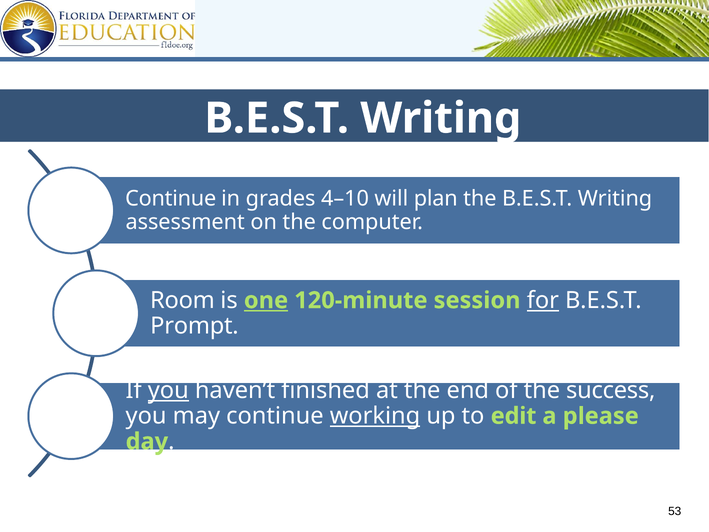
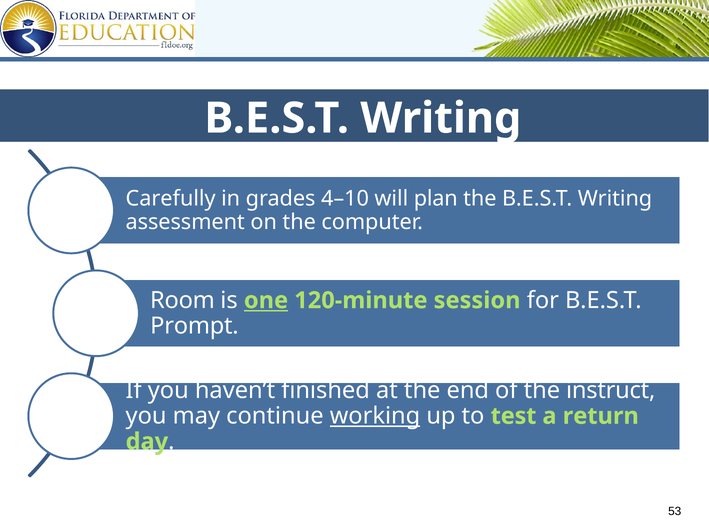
Continue at (171, 198): Continue -> Carefully
for underline: present -> none
you at (168, 390) underline: present -> none
success: success -> instruct
edit: edit -> test
please: please -> return
